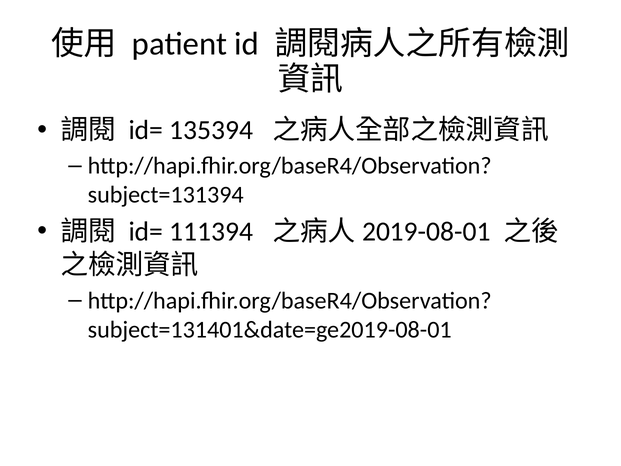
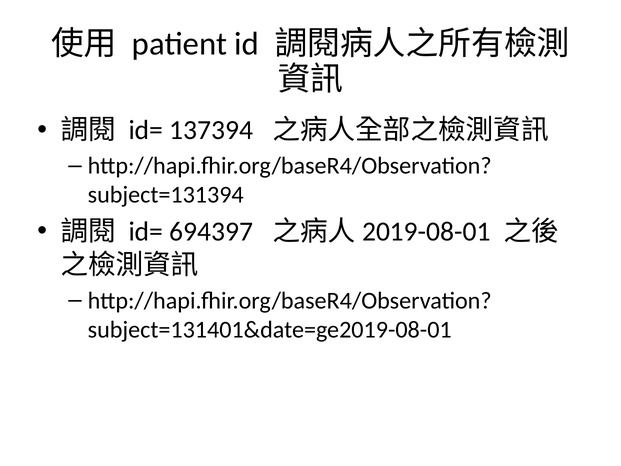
135394: 135394 -> 137394
111394: 111394 -> 694397
